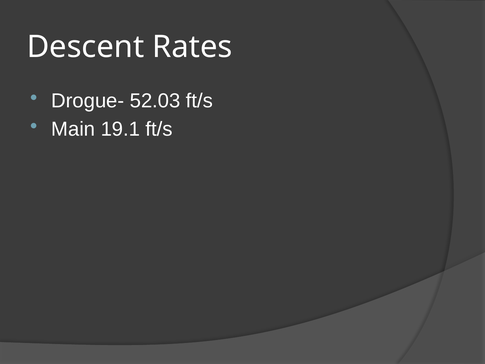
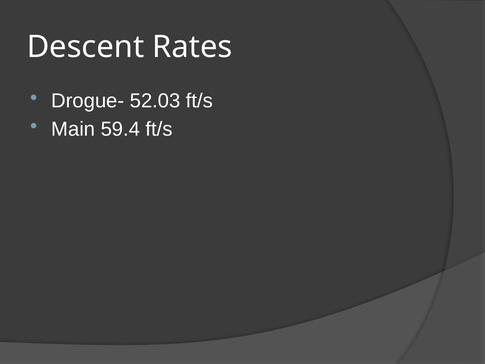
19.1: 19.1 -> 59.4
